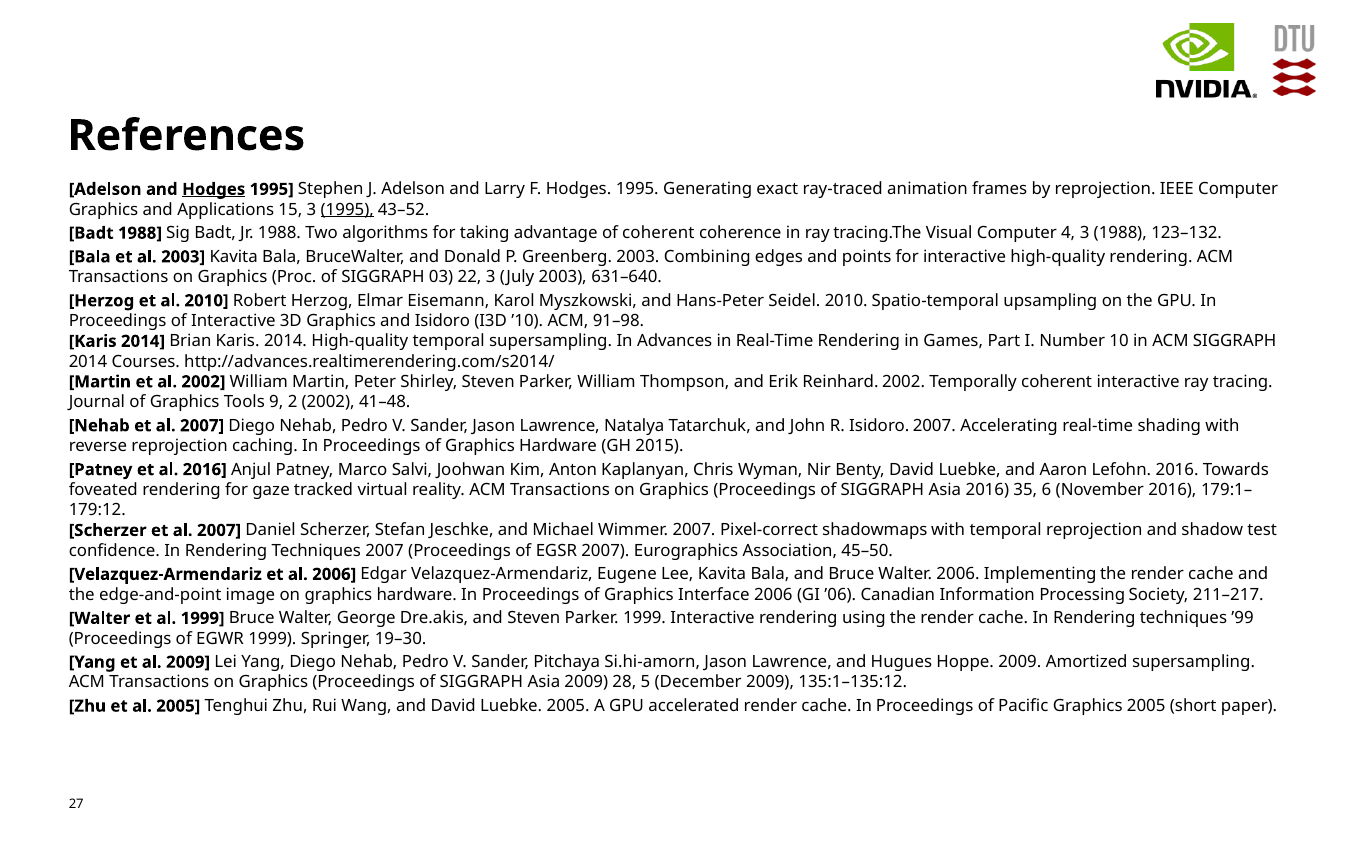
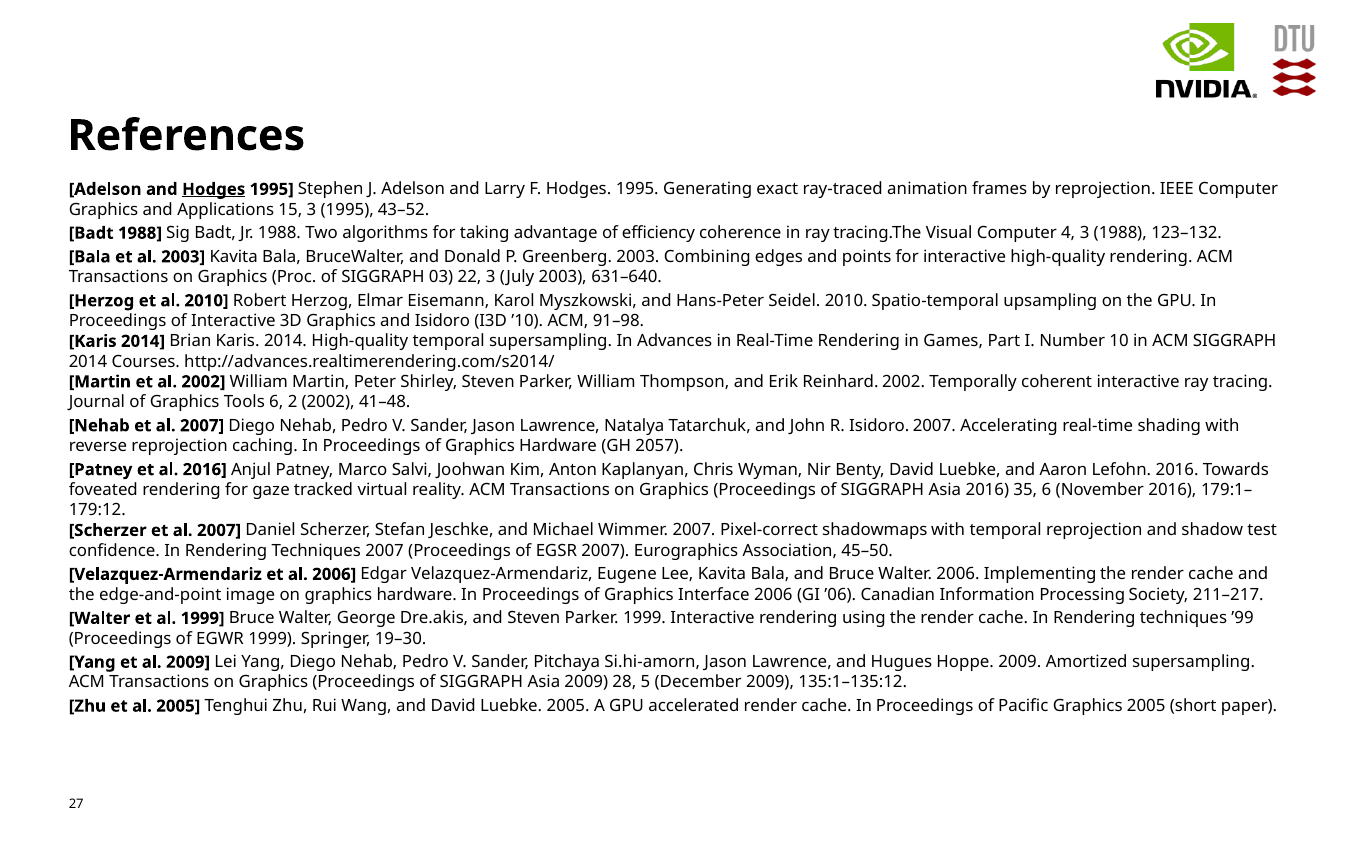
1995 at (347, 209) underline: present -> none
of coherent: coherent -> efficiency
Tools 9: 9 -> 6
2015: 2015 -> 2057
